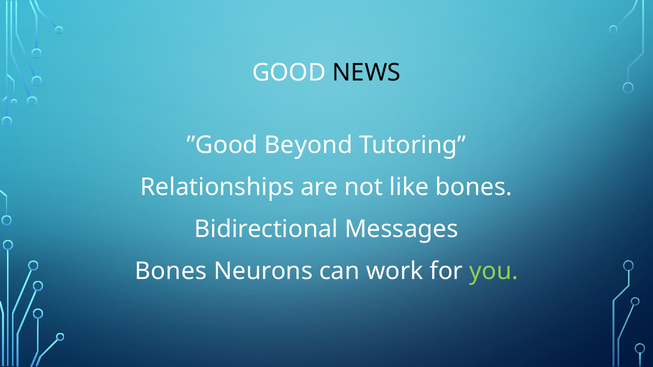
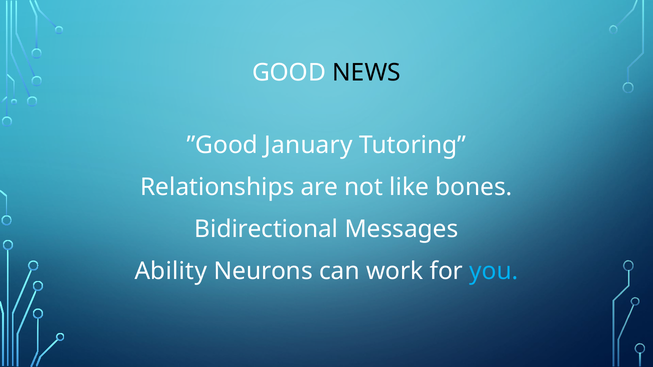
Beyond: Beyond -> January
Bones at (171, 271): Bones -> Ability
you colour: light green -> light blue
